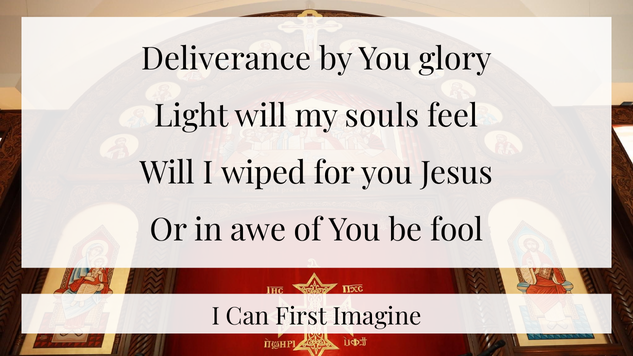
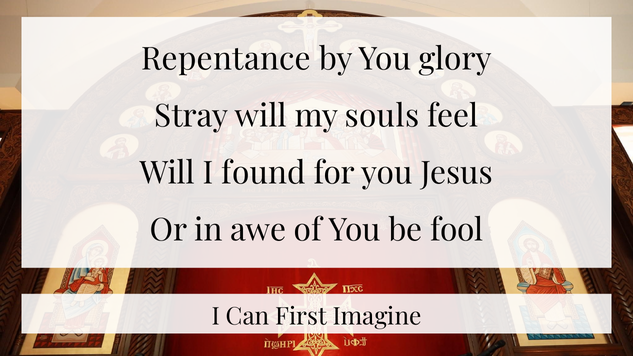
Deliverance: Deliverance -> Repentance
Light: Light -> Stray
wiped: wiped -> found
